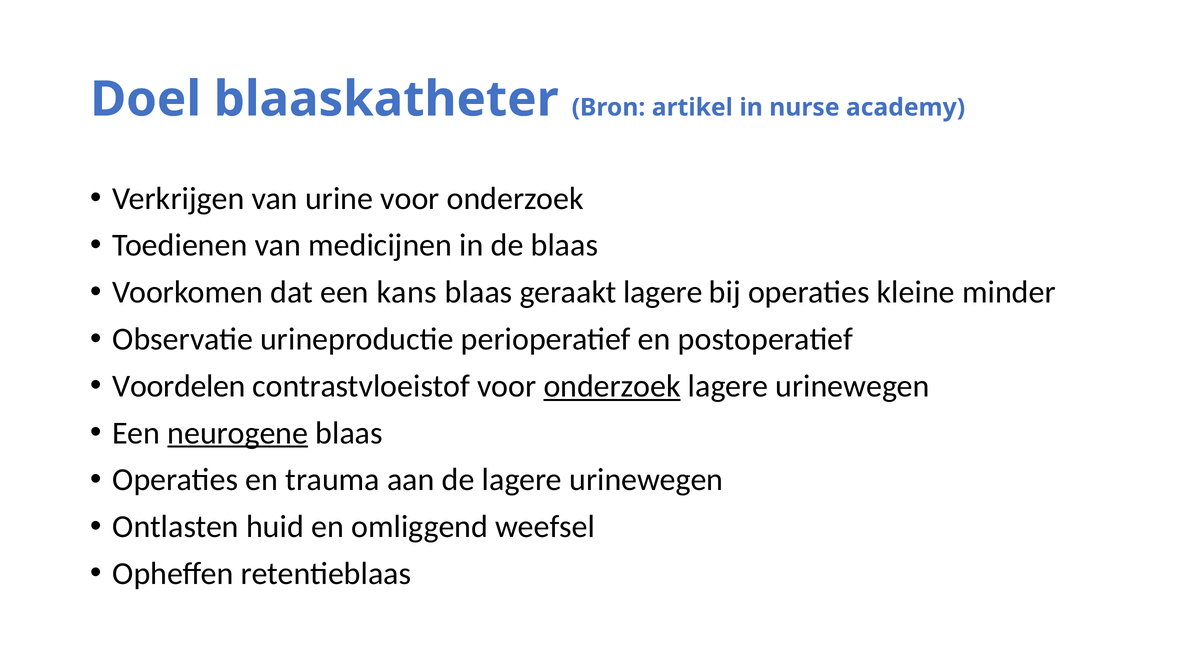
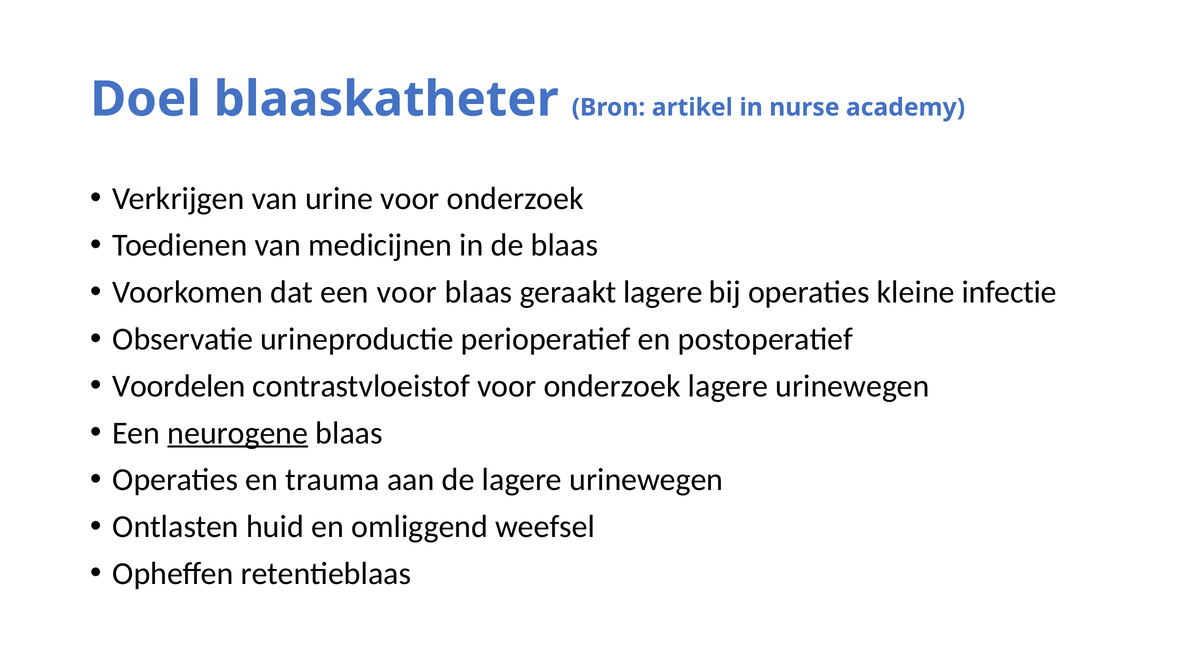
een kans: kans -> voor
minder: minder -> infectie
onderzoek at (612, 386) underline: present -> none
